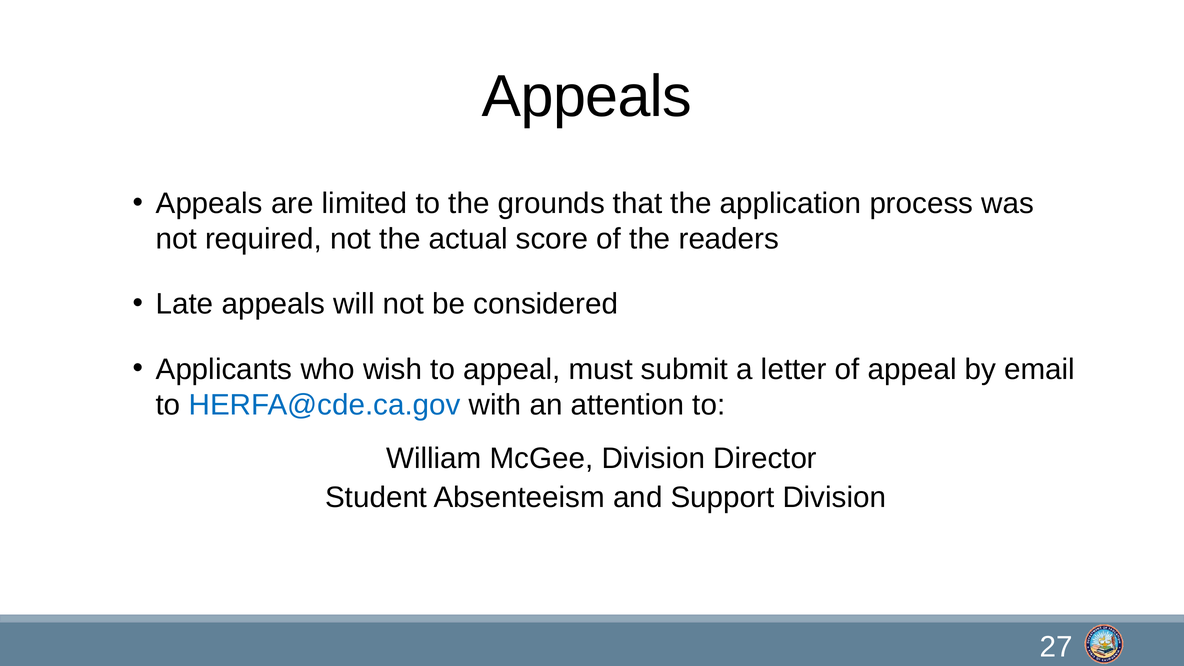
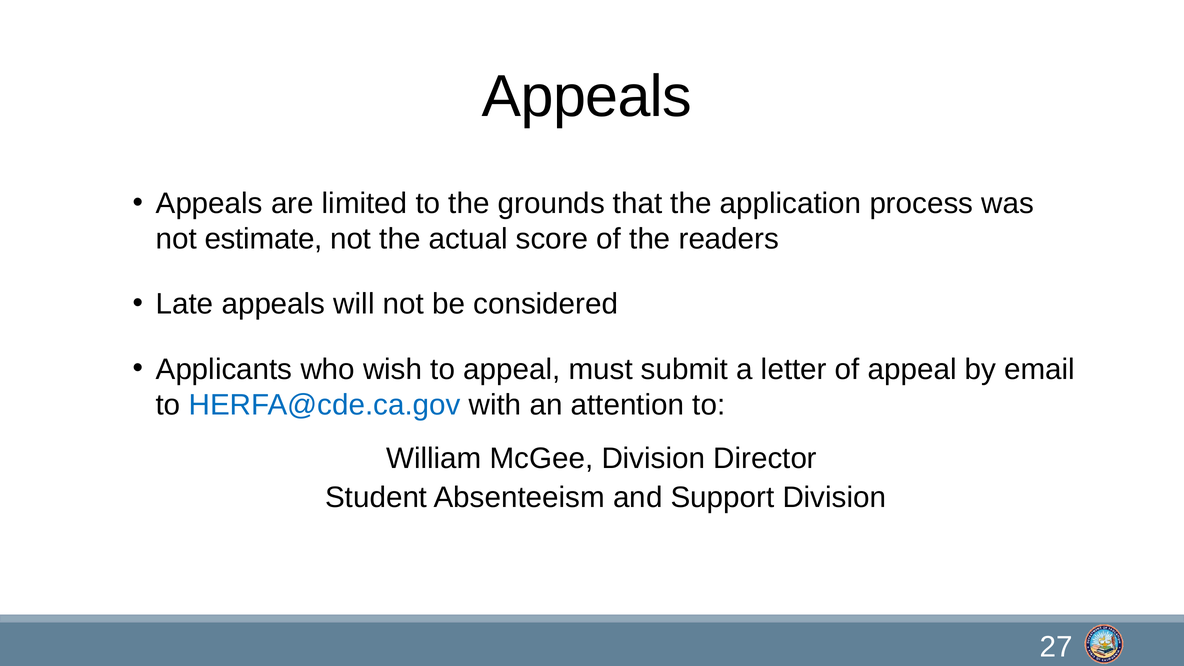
required: required -> estimate
